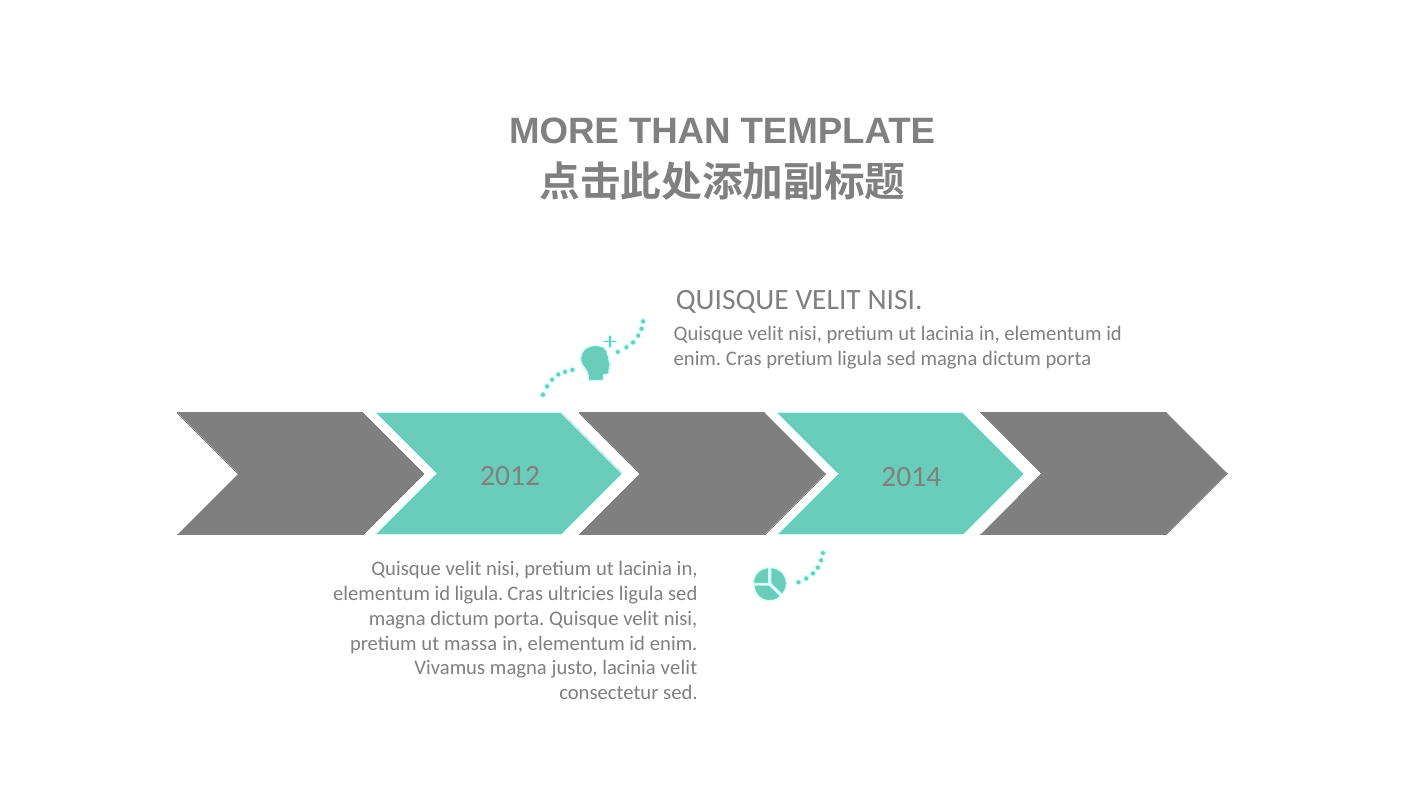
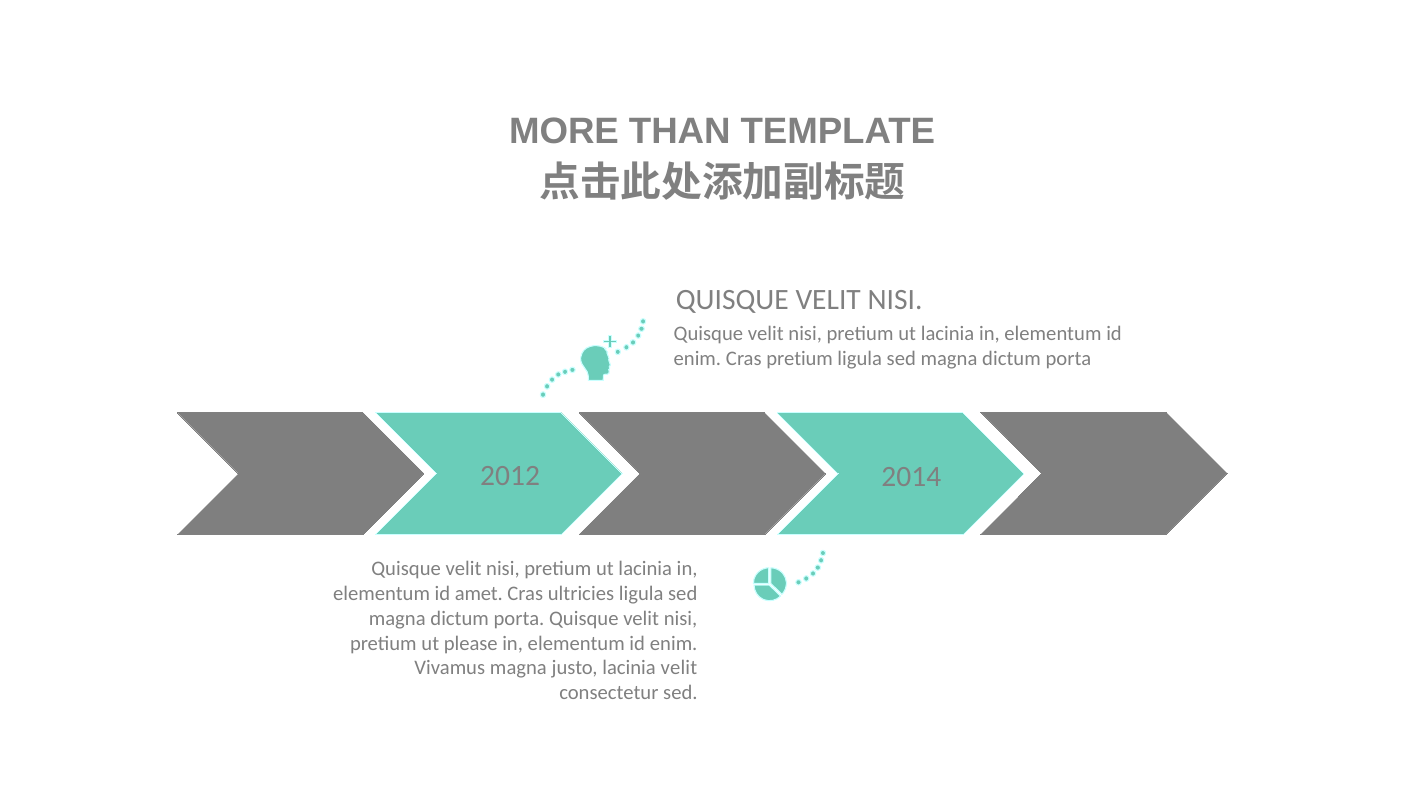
id ligula: ligula -> amet
massa: massa -> please
